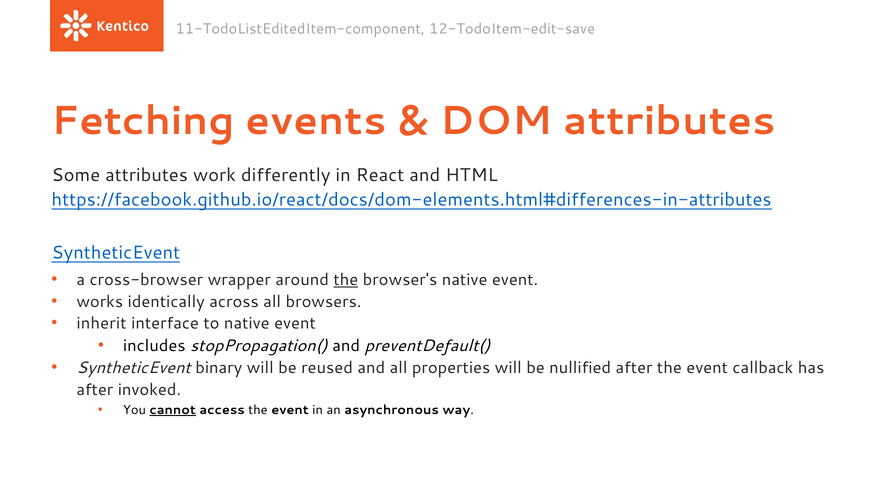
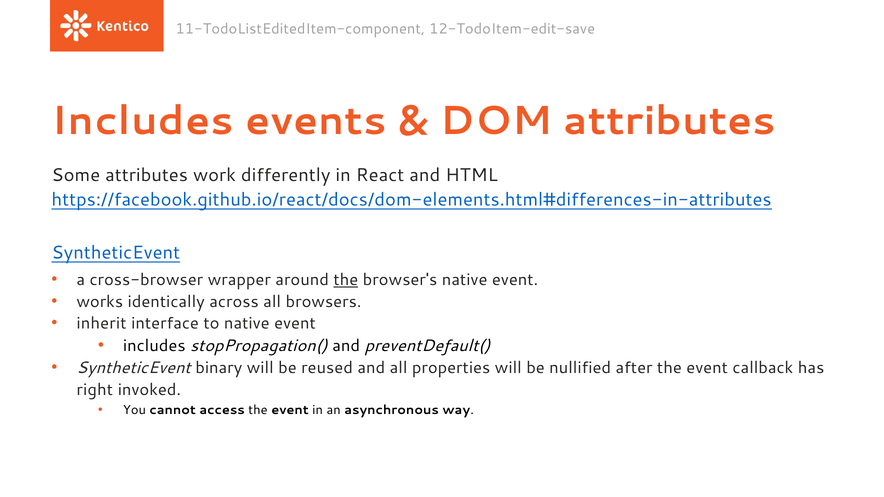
Fetching at (143, 121): Fetching -> Includes
after at (95, 390): after -> right
cannot underline: present -> none
